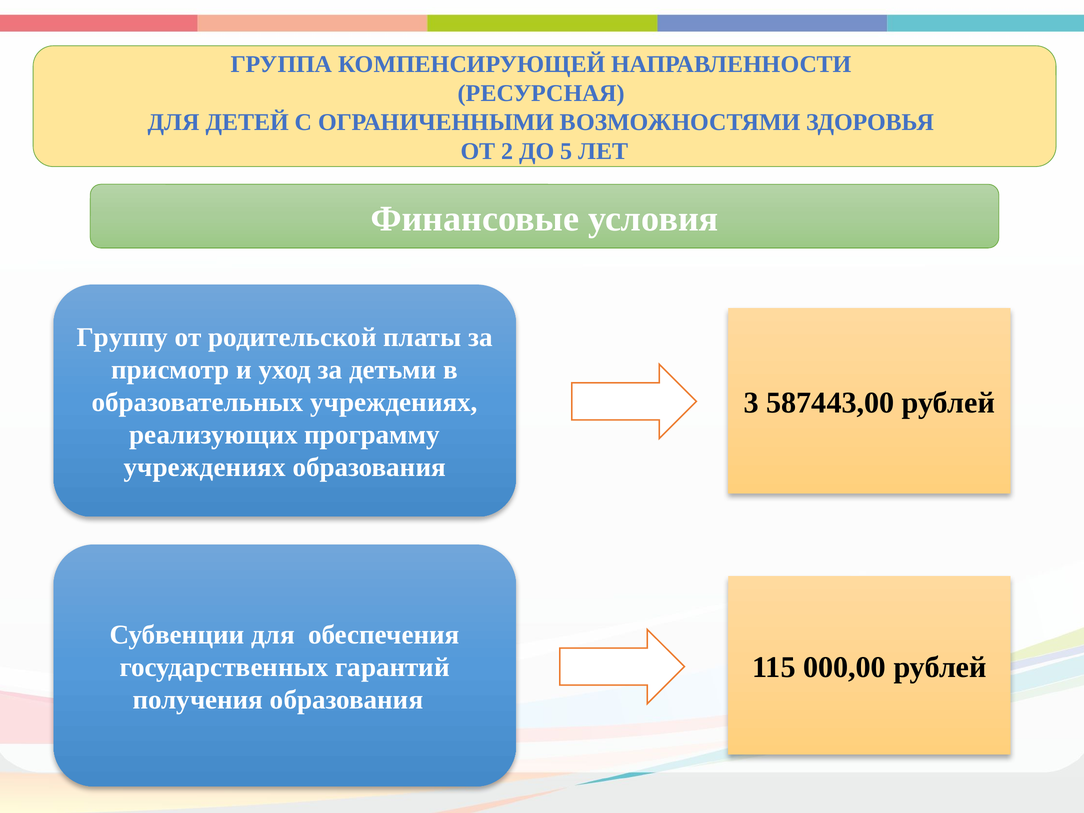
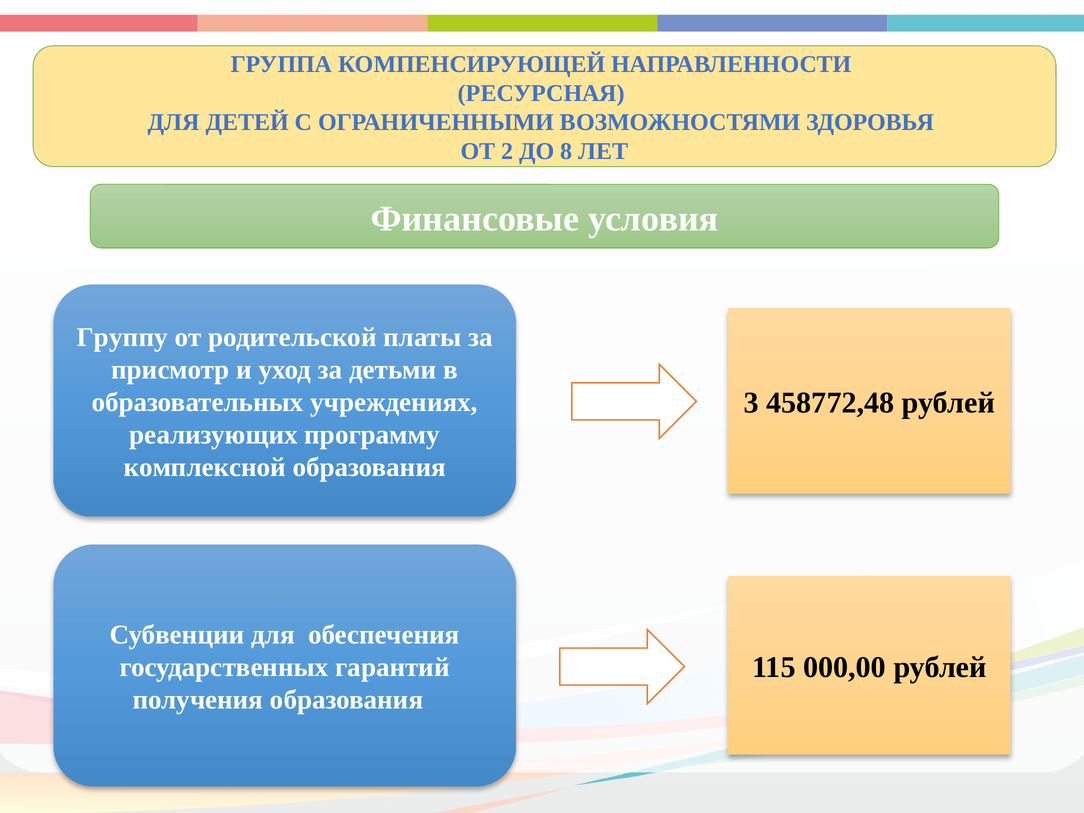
5: 5 -> 8
587443,00: 587443,00 -> 458772,48
учреждениях at (205, 468): учреждениях -> комплексной
